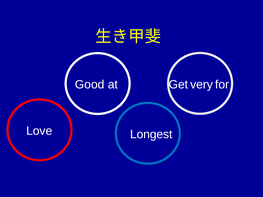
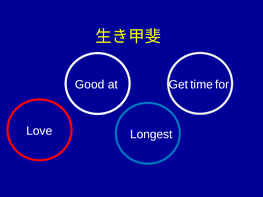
very: very -> time
